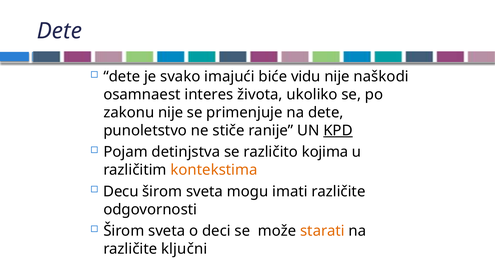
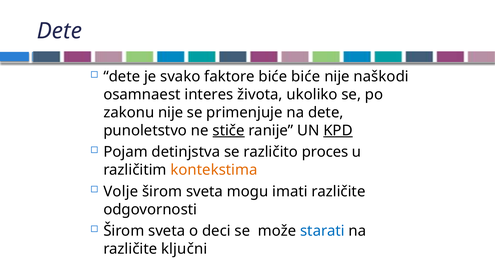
imajući: imajući -> faktore
biće vidu: vidu -> biće
stiče underline: none -> present
kojima: kojima -> proces
Decu: Decu -> Volje
starati colour: orange -> blue
